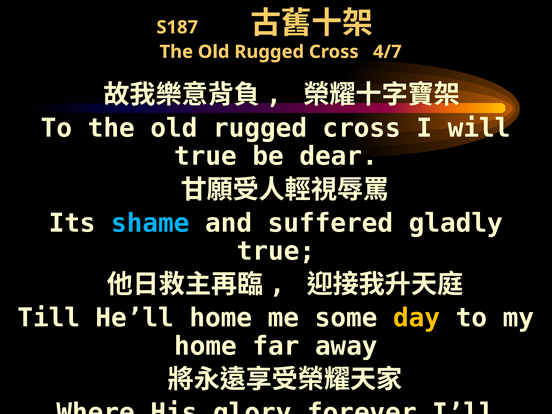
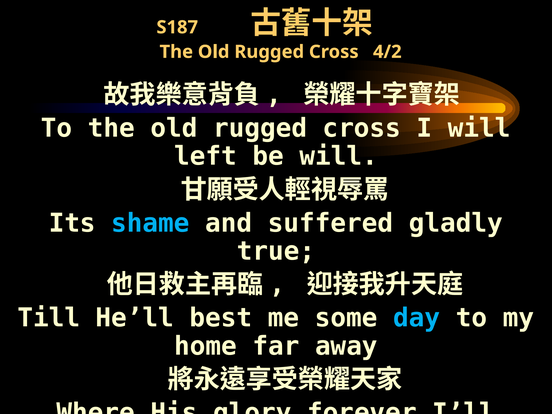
4/7: 4/7 -> 4/2
true at (205, 156): true -> left
be dear: dear -> will
He’ll home: home -> best
day colour: yellow -> light blue
